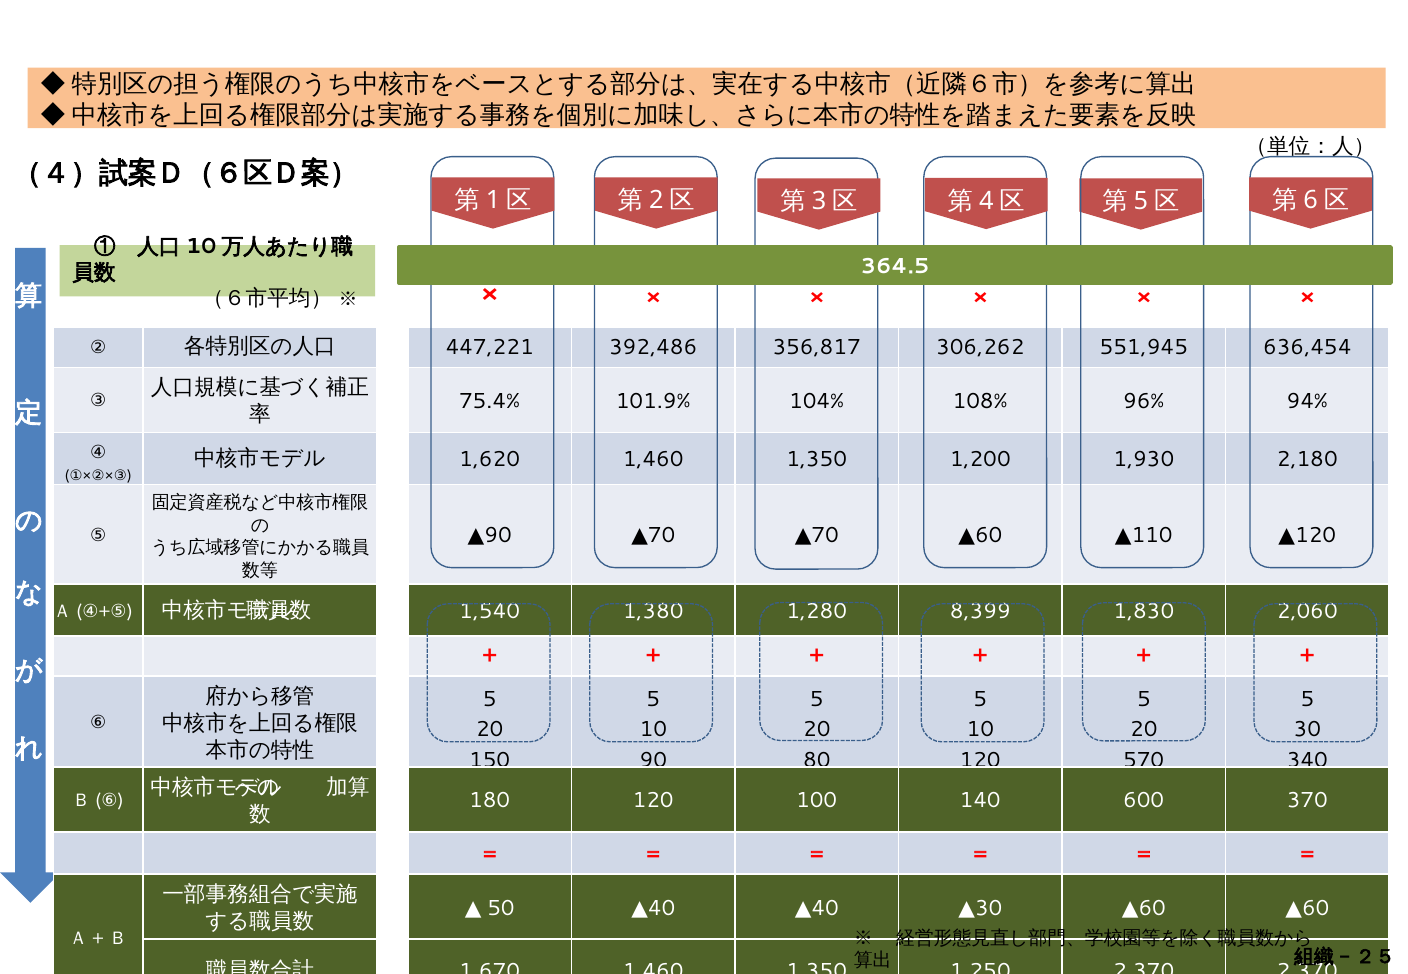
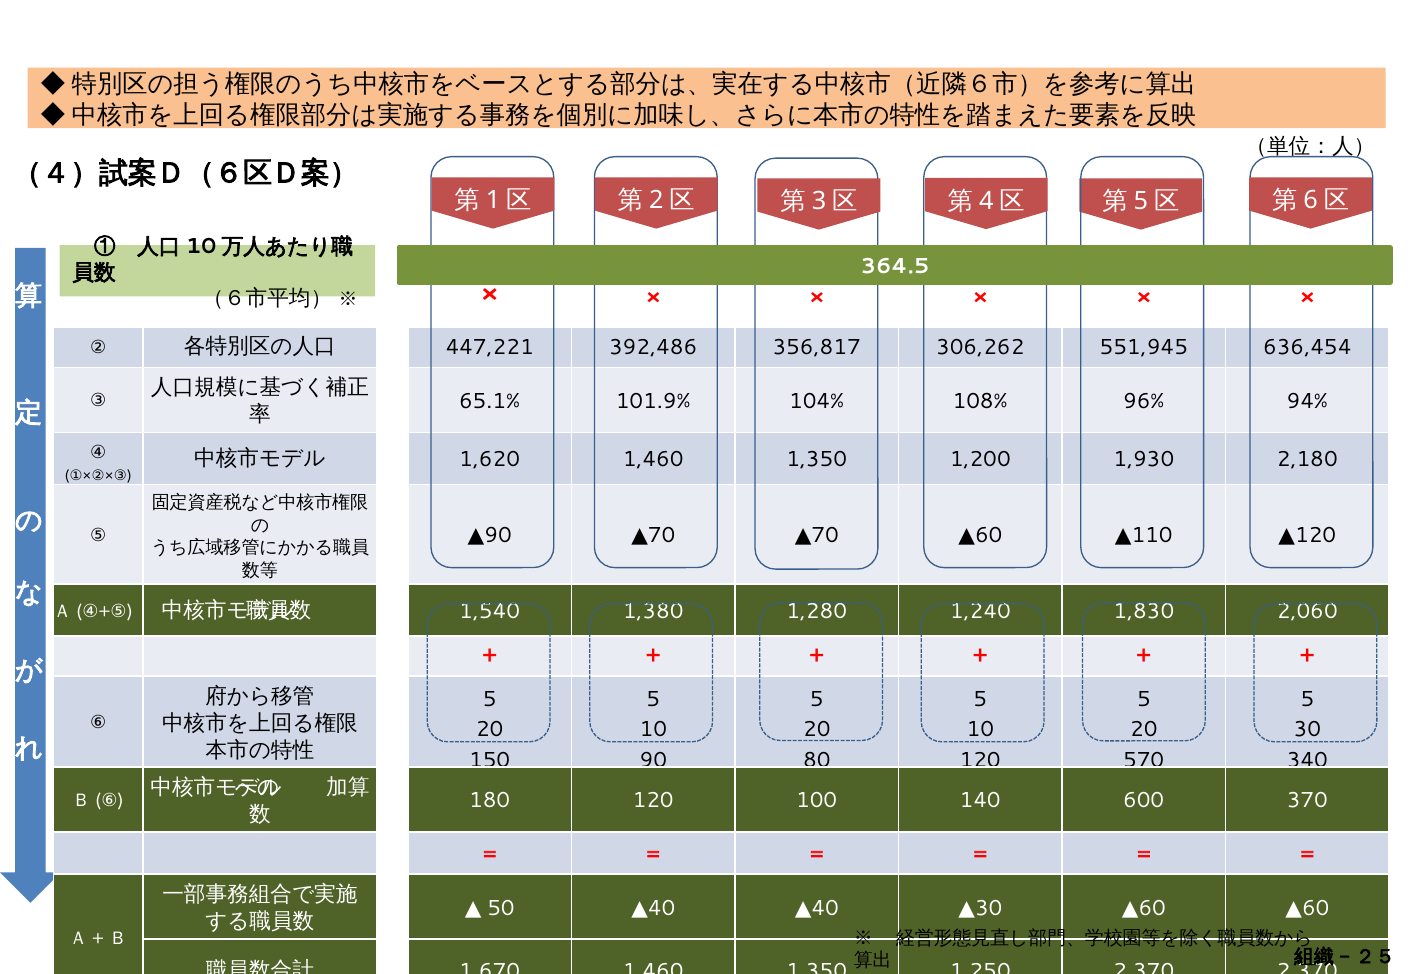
75.4%: 75.4% -> 65.1%
8,399: 8,399 -> 1,240
